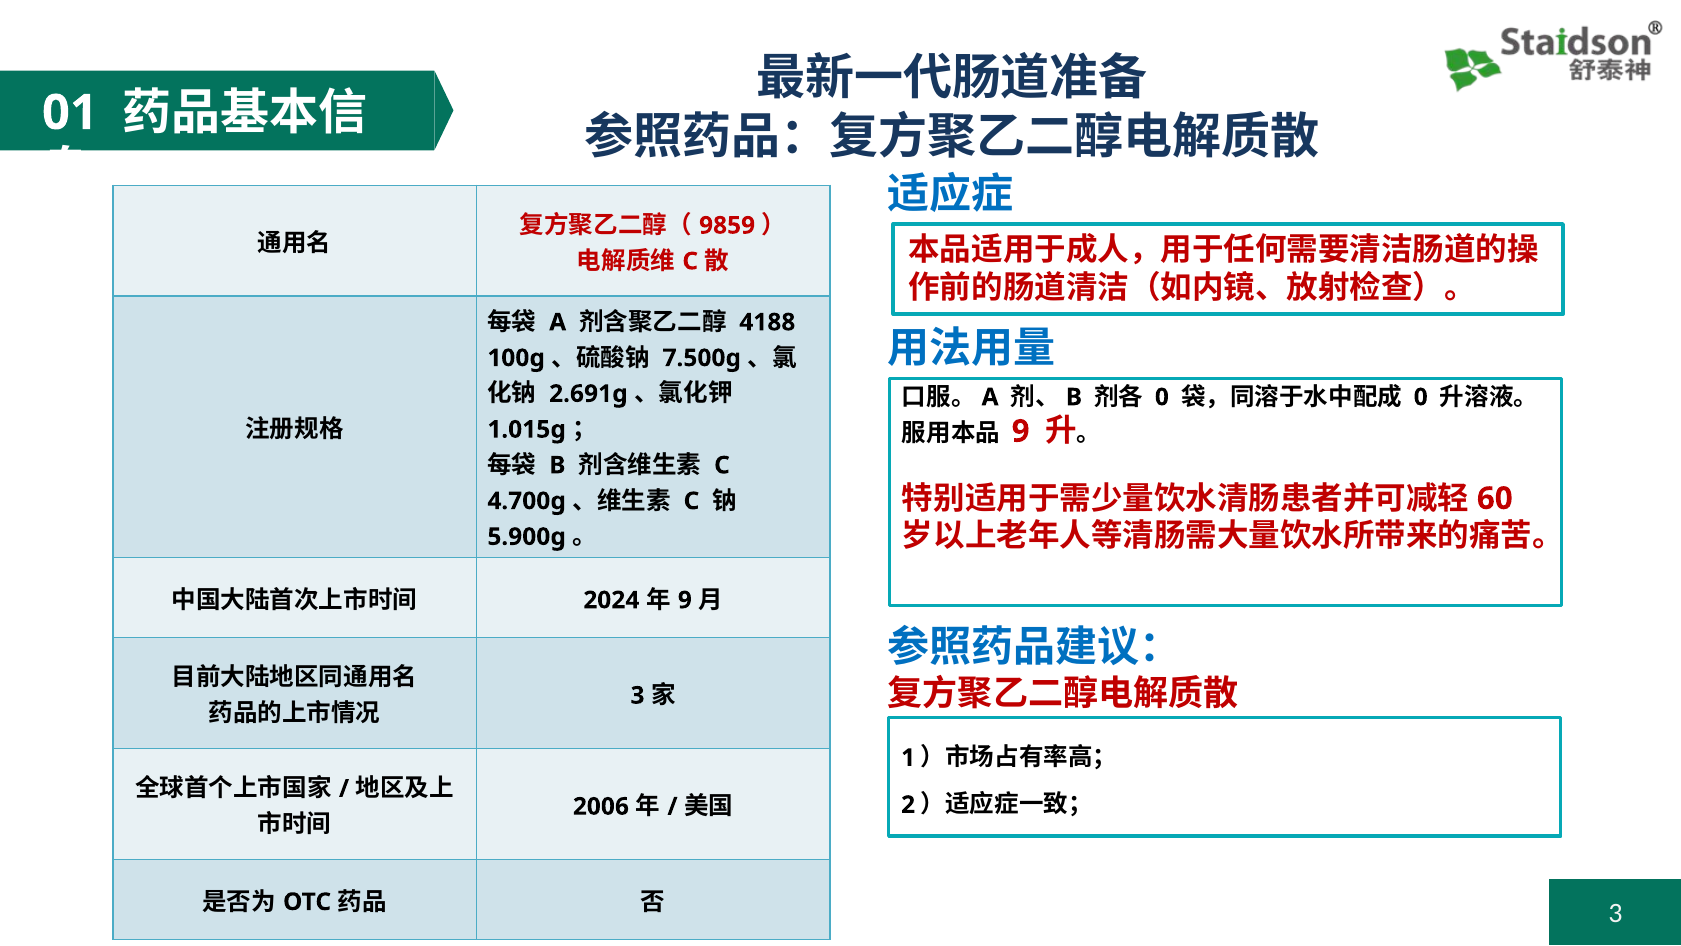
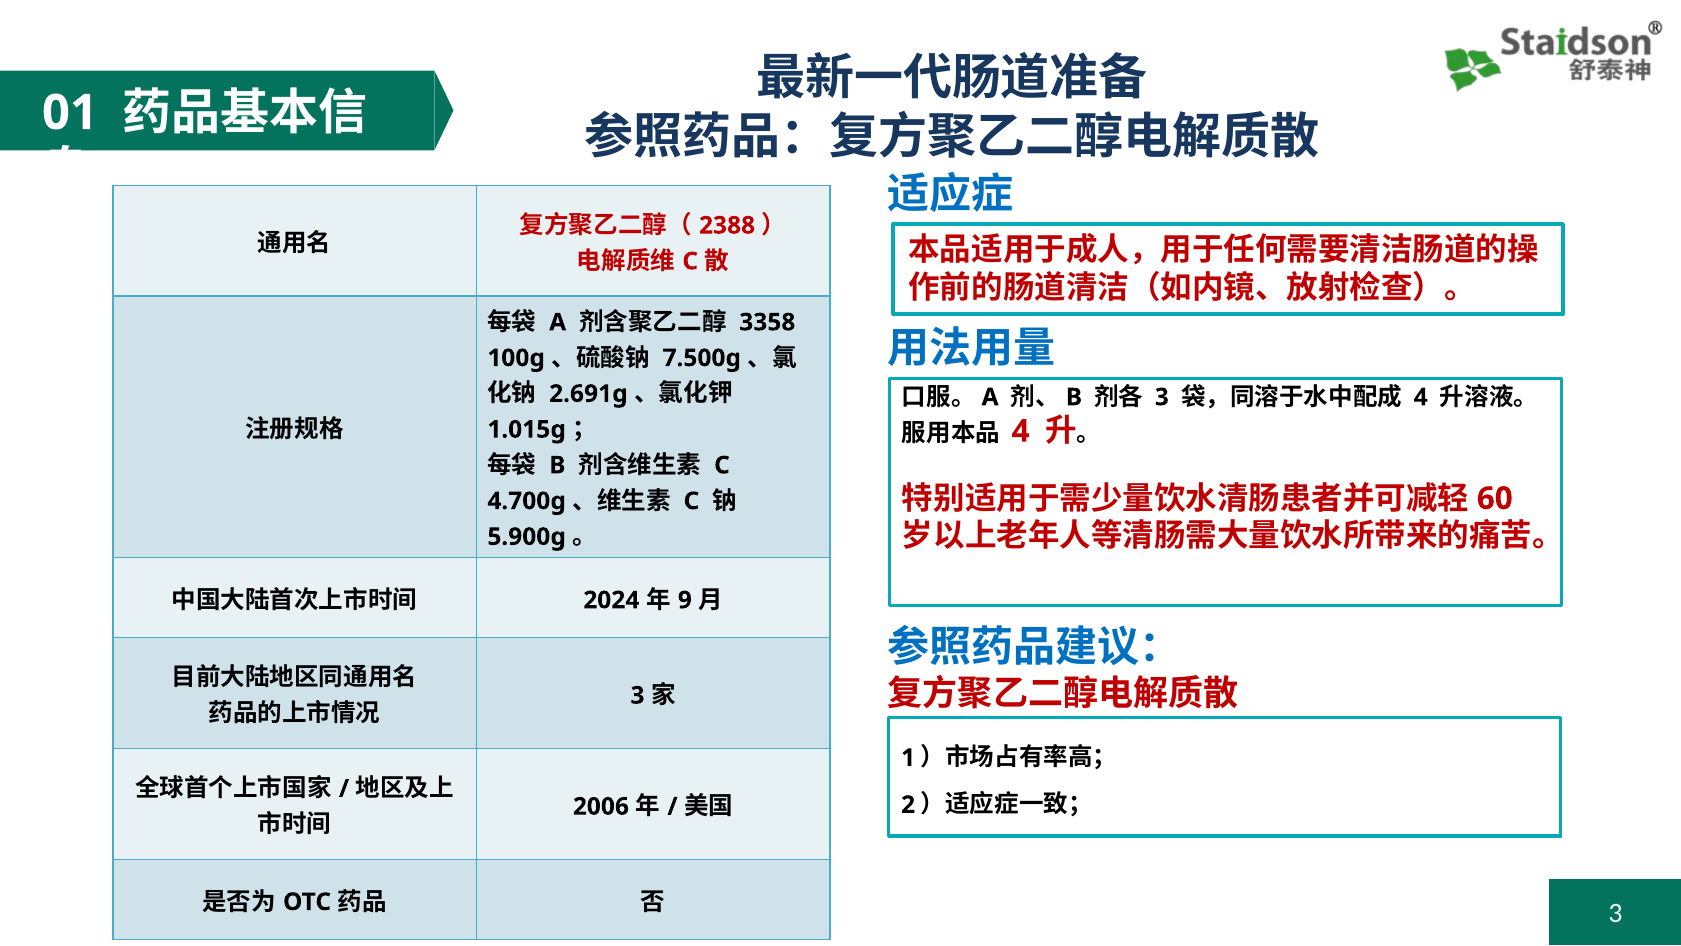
9859: 9859 -> 2388
4188: 4188 -> 3358
0 at (1162, 397): 0 -> 3
0 at (1421, 397): 0 -> 4
9 at (1021, 431): 9 -> 4
